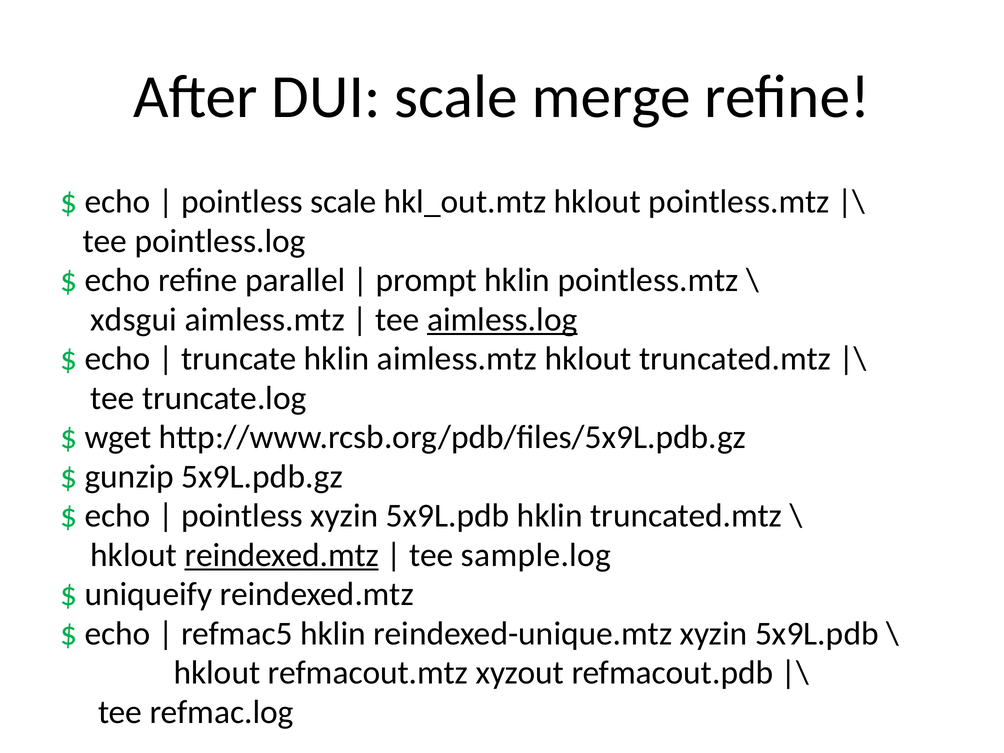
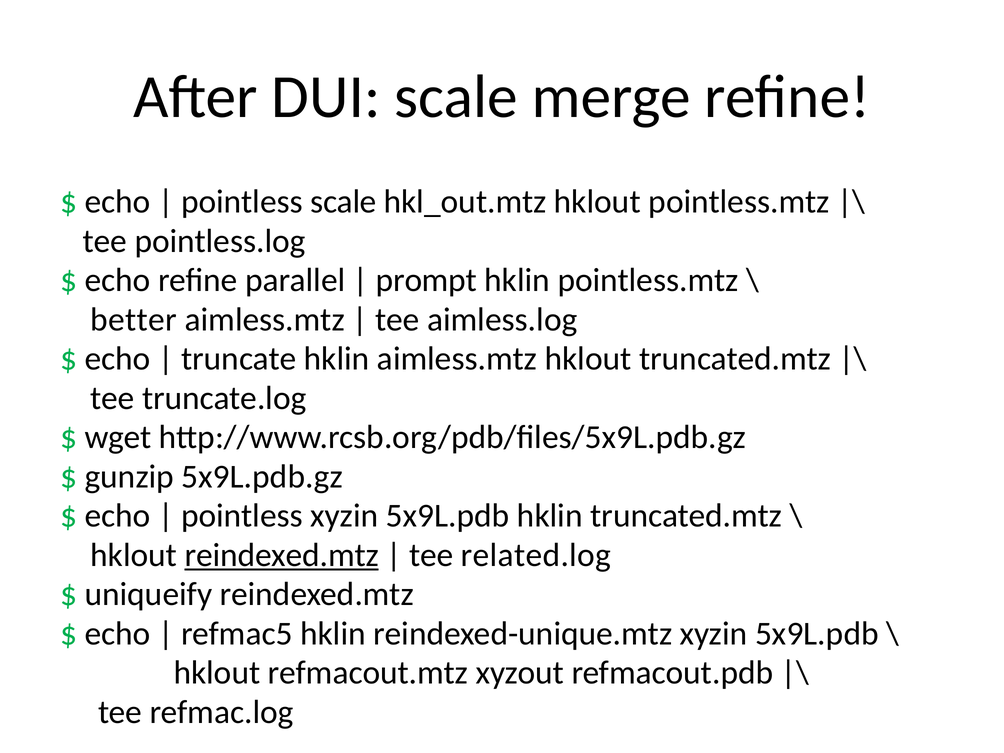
xdsgui: xdsgui -> better
aimless.log underline: present -> none
sample.log: sample.log -> related.log
